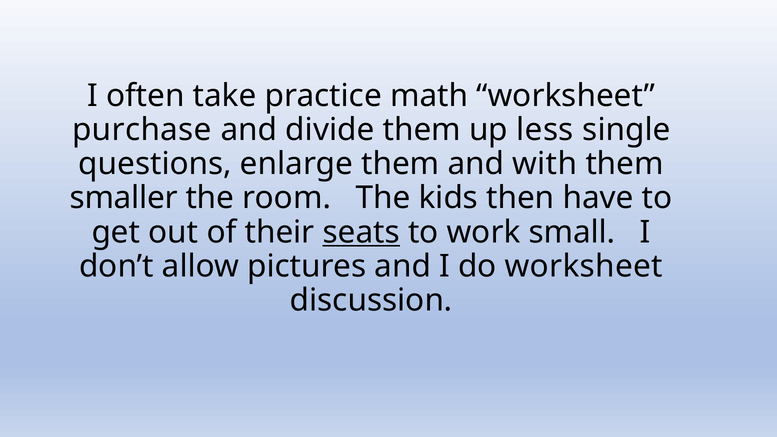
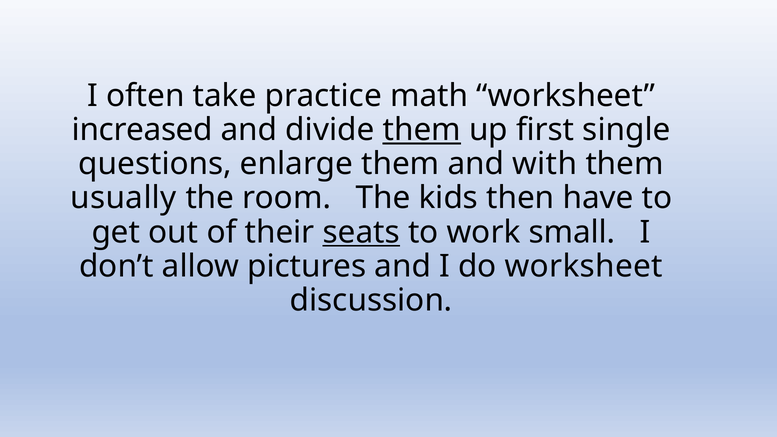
purchase: purchase -> increased
them at (422, 130) underline: none -> present
less: less -> first
smaller: smaller -> usually
